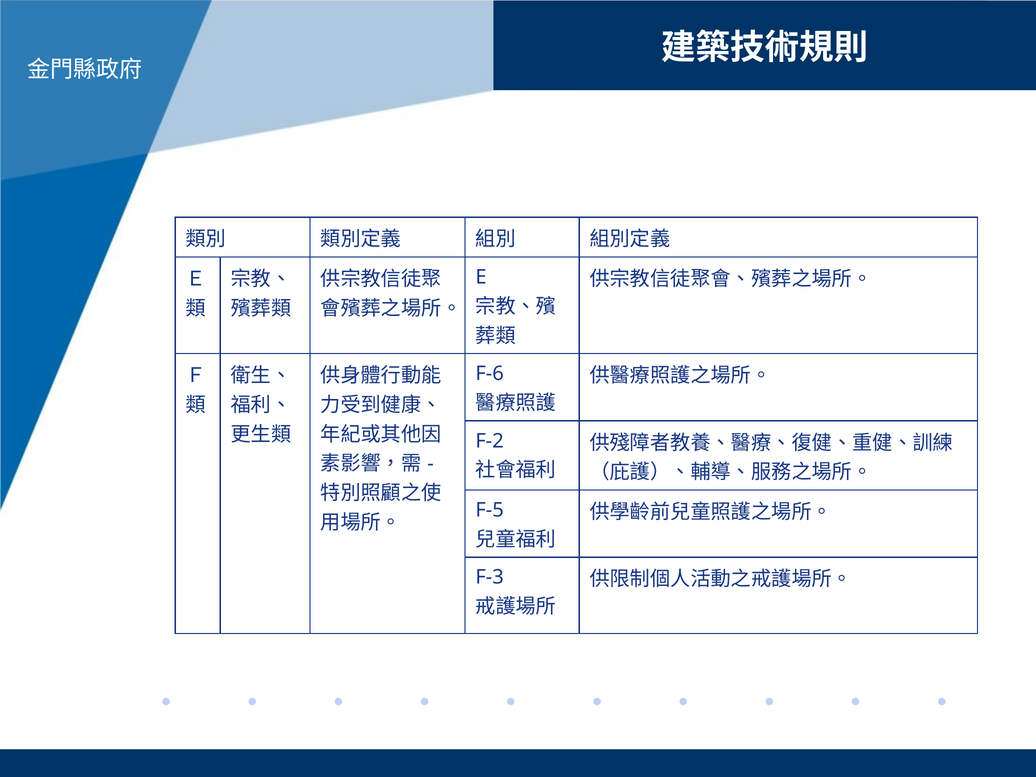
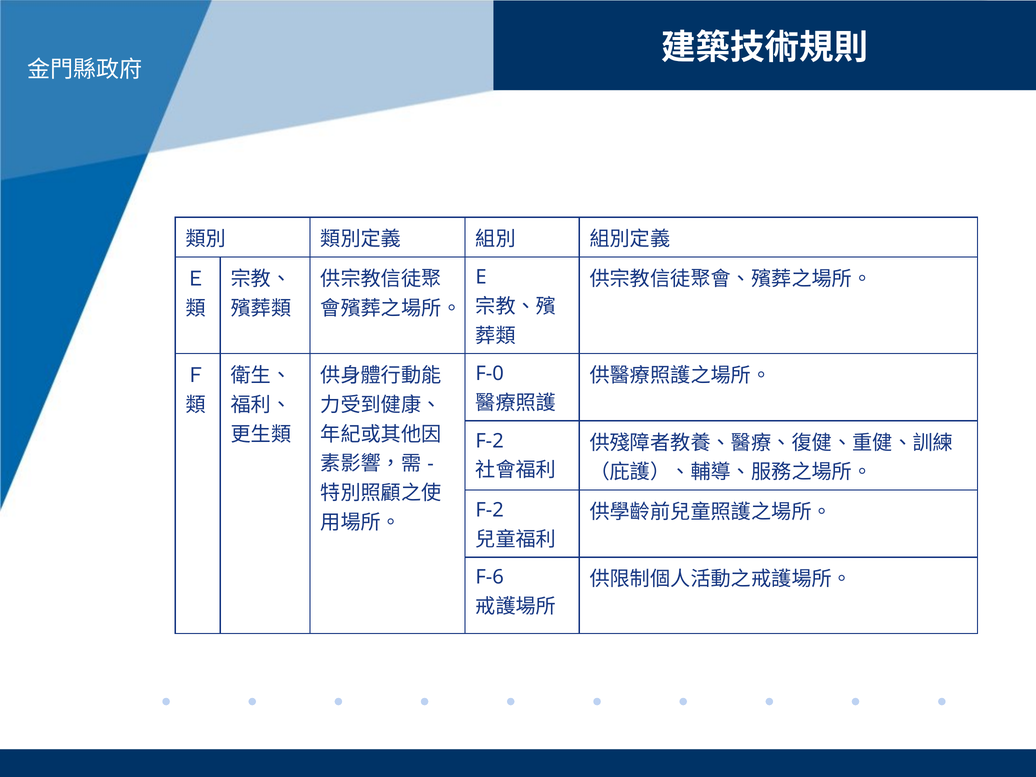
F-6: F-6 -> F-0
F-5 at (490, 510): F-5 -> F-2
F-3: F-3 -> F-6
